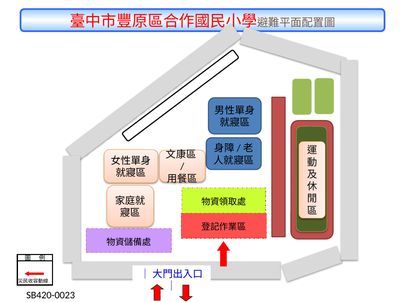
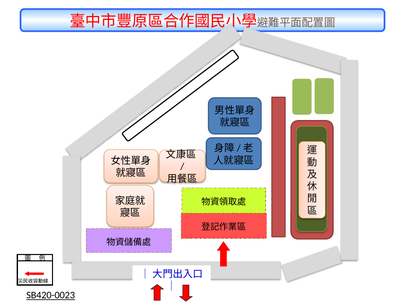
SB420-0023 underline: none -> present
